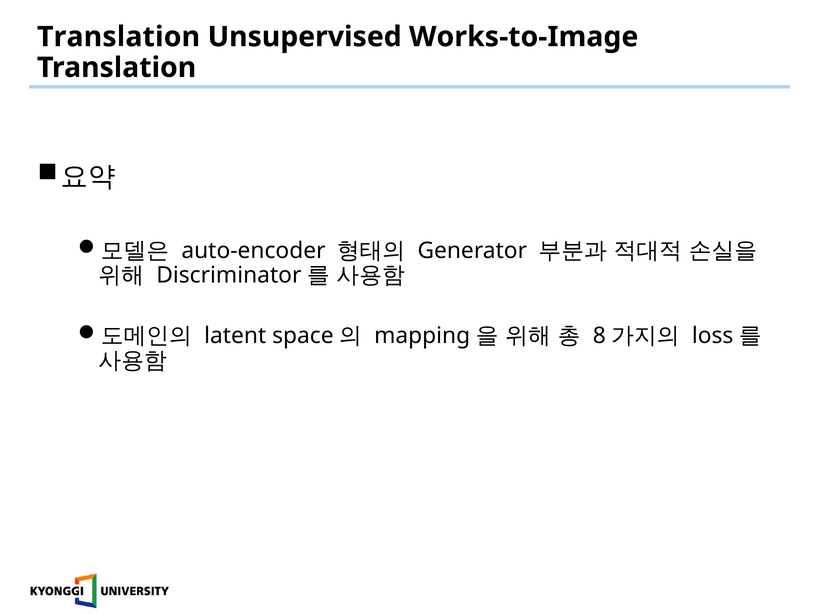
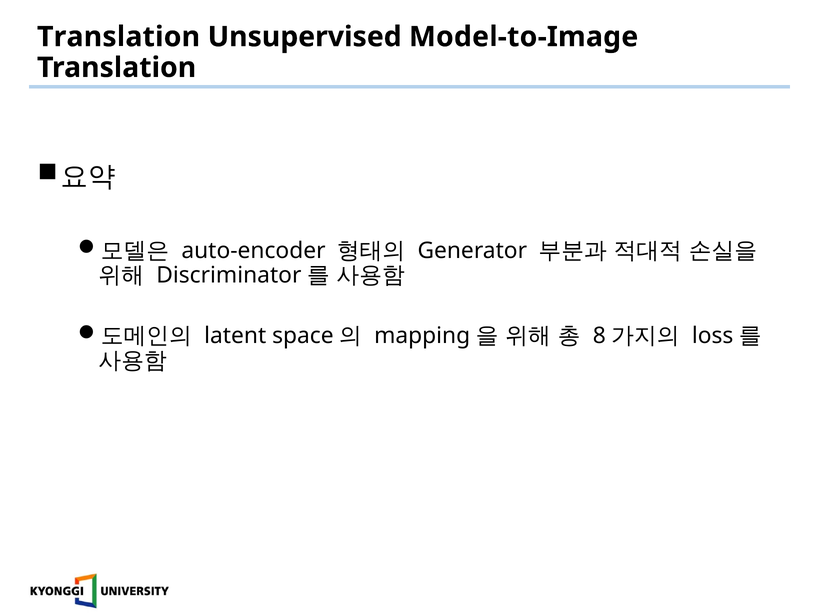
Works-to-Image: Works-to-Image -> Model-to-Image
